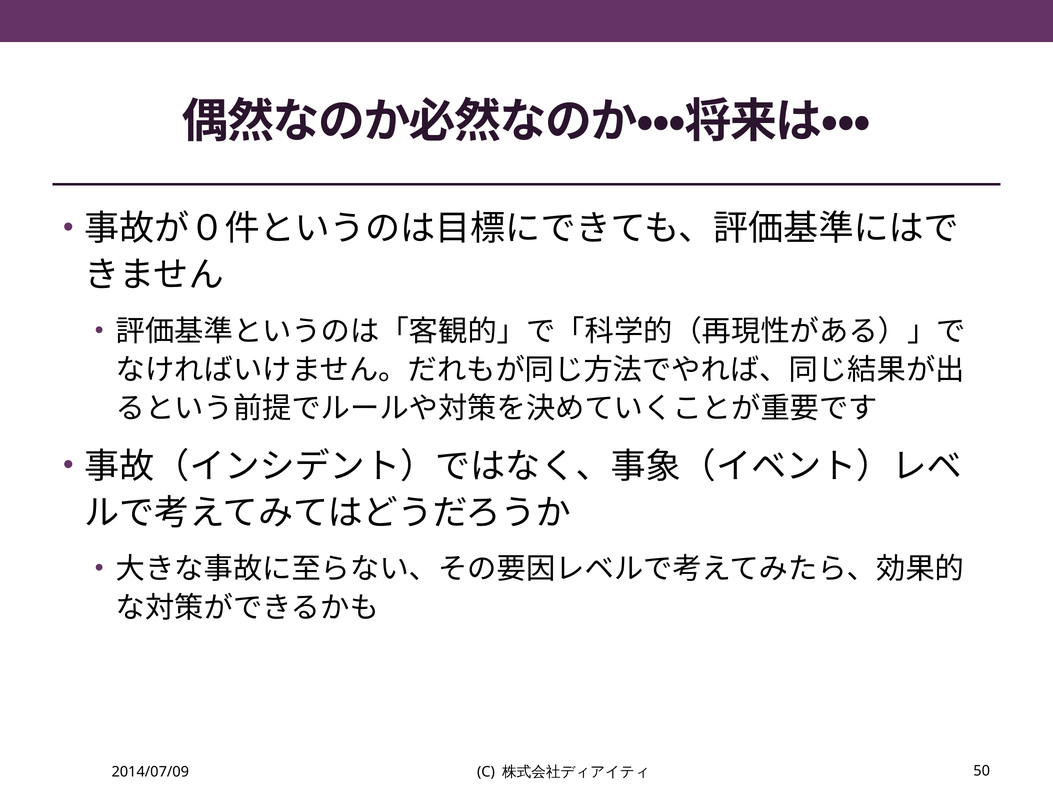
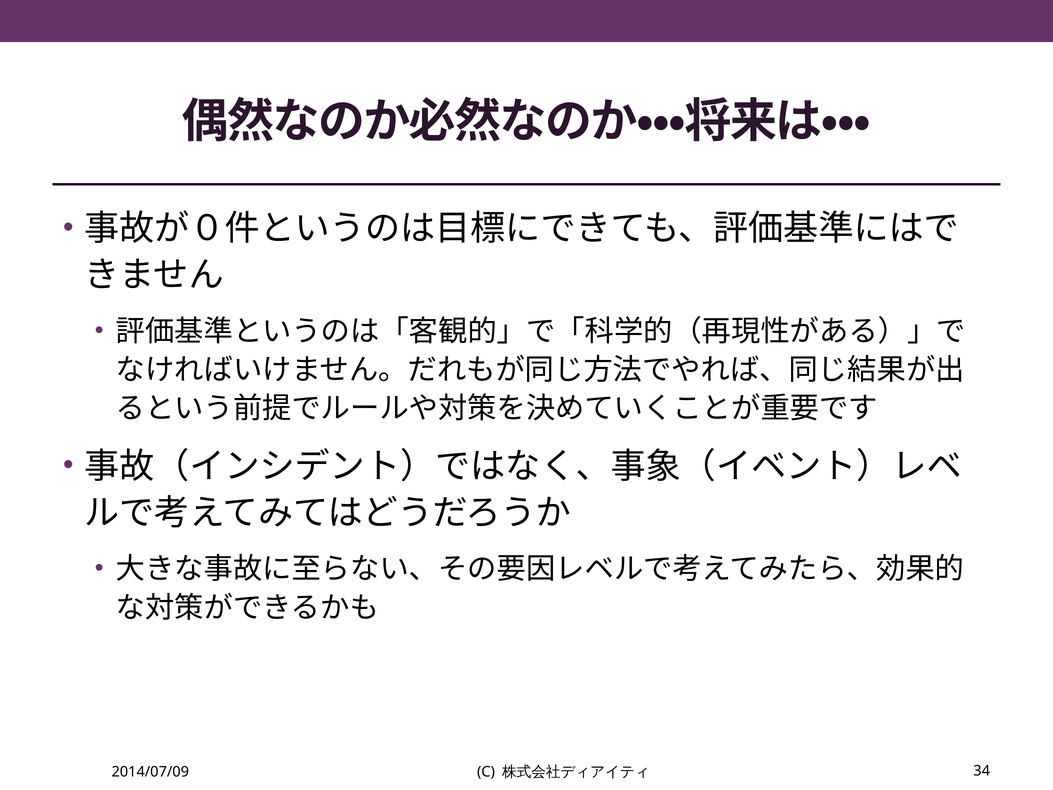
50: 50 -> 34
